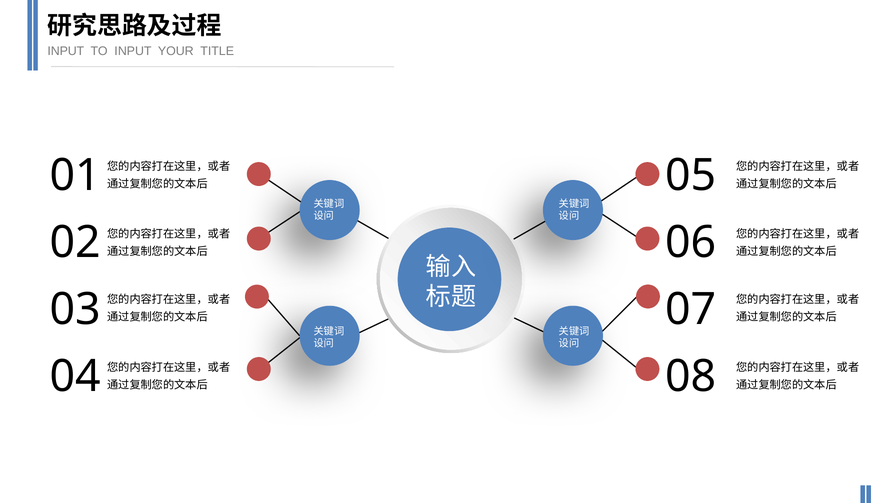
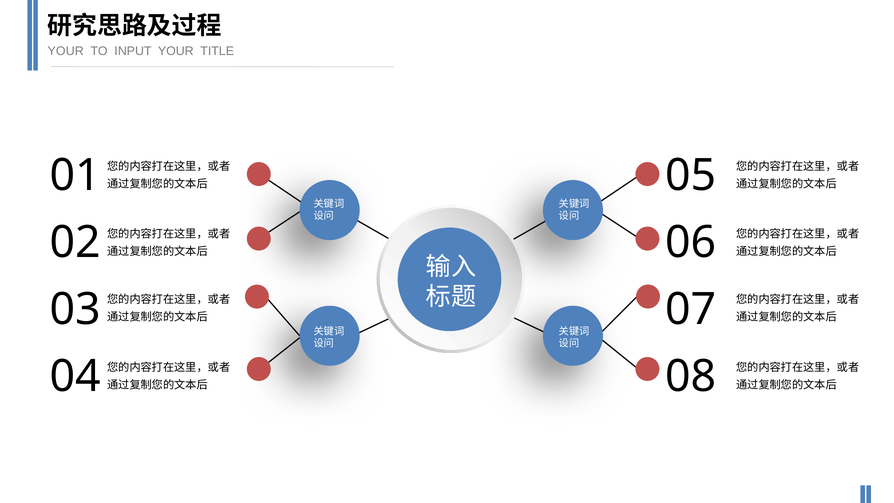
INPUT at (66, 51): INPUT -> YOUR
